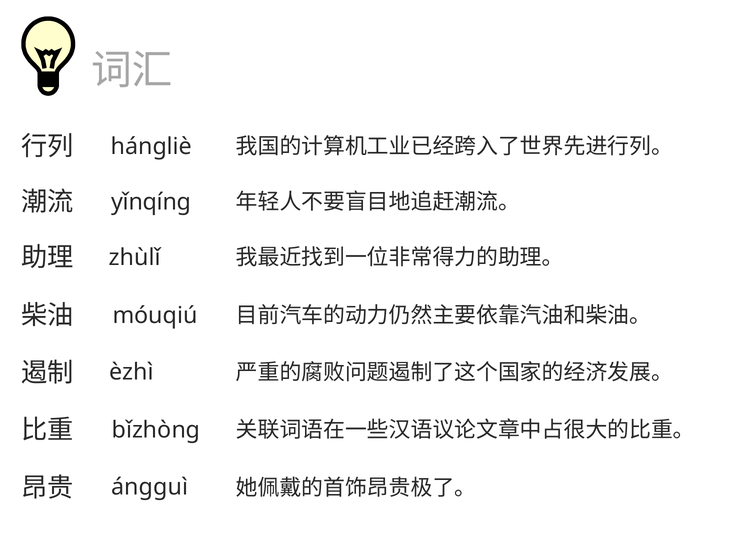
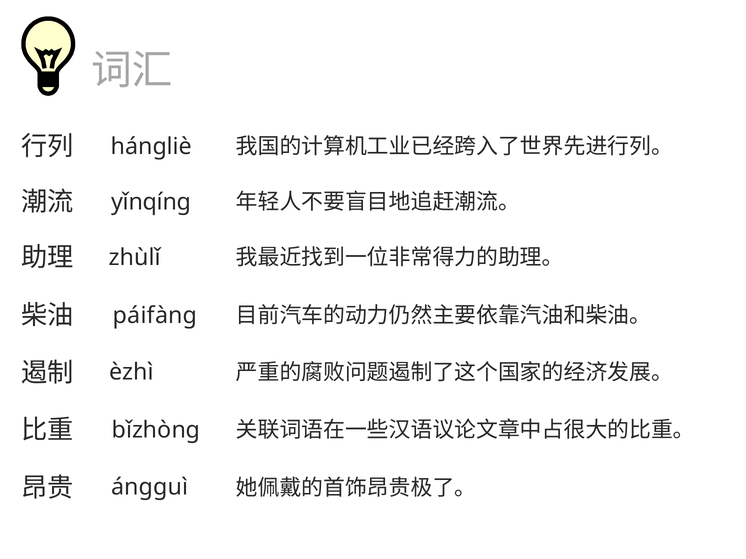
móuqiú: móuqiú -> páifàng
